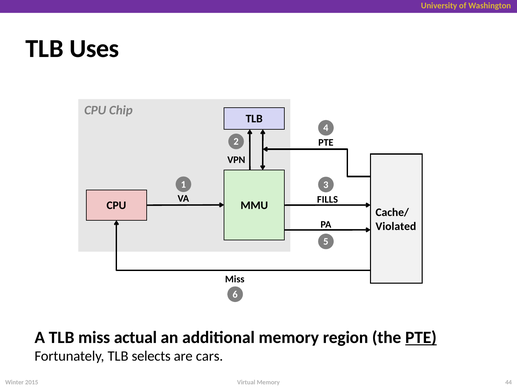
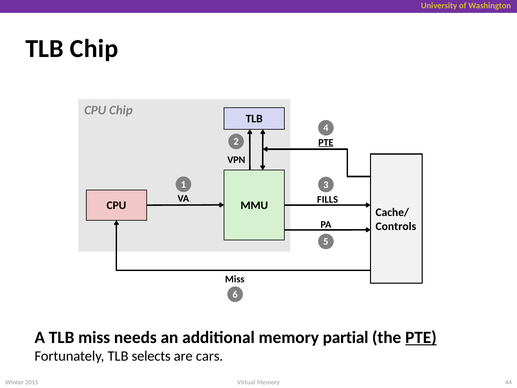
TLB Uses: Uses -> Chip
PTE at (326, 142) underline: none -> present
Violated: Violated -> Controls
actual: actual -> needs
region: region -> partial
